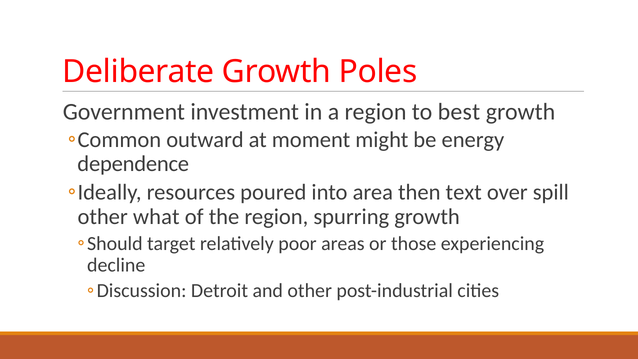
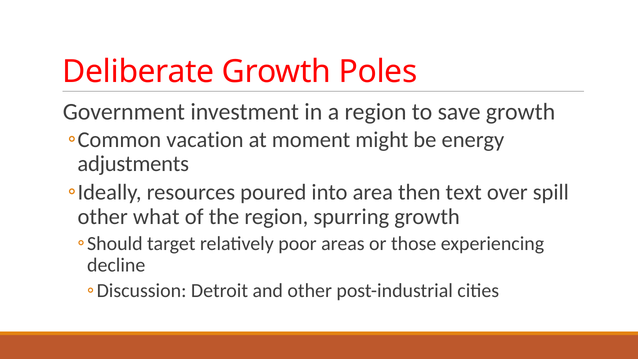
best: best -> save
outward: outward -> vacation
dependence: dependence -> adjustments
